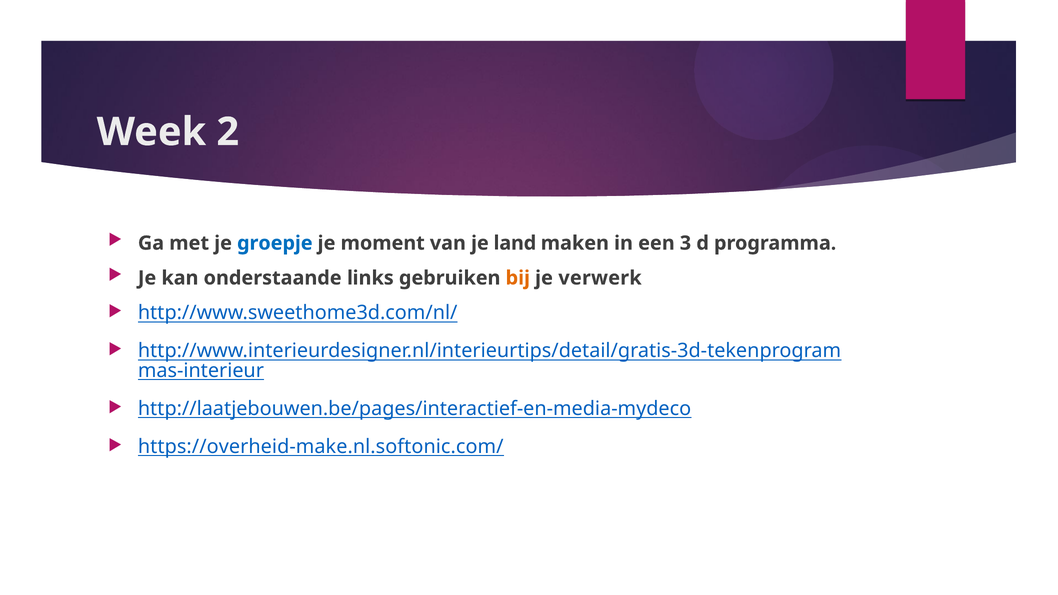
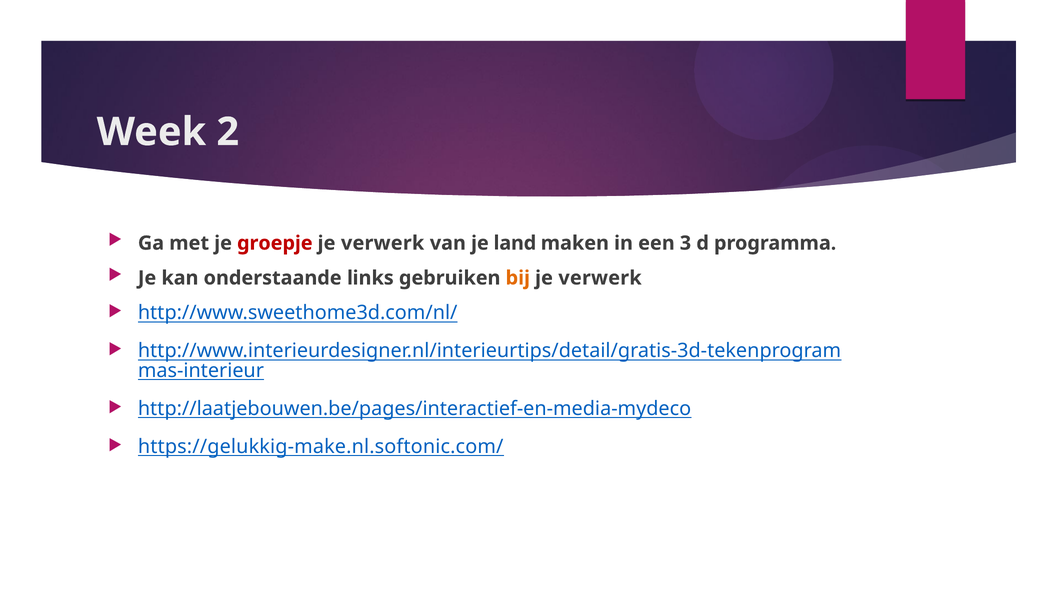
groepje colour: blue -> red
moment at (383, 243): moment -> verwerk
https://overheid-make.nl.softonic.com/: https://overheid-make.nl.softonic.com/ -> https://gelukkig-make.nl.softonic.com/
